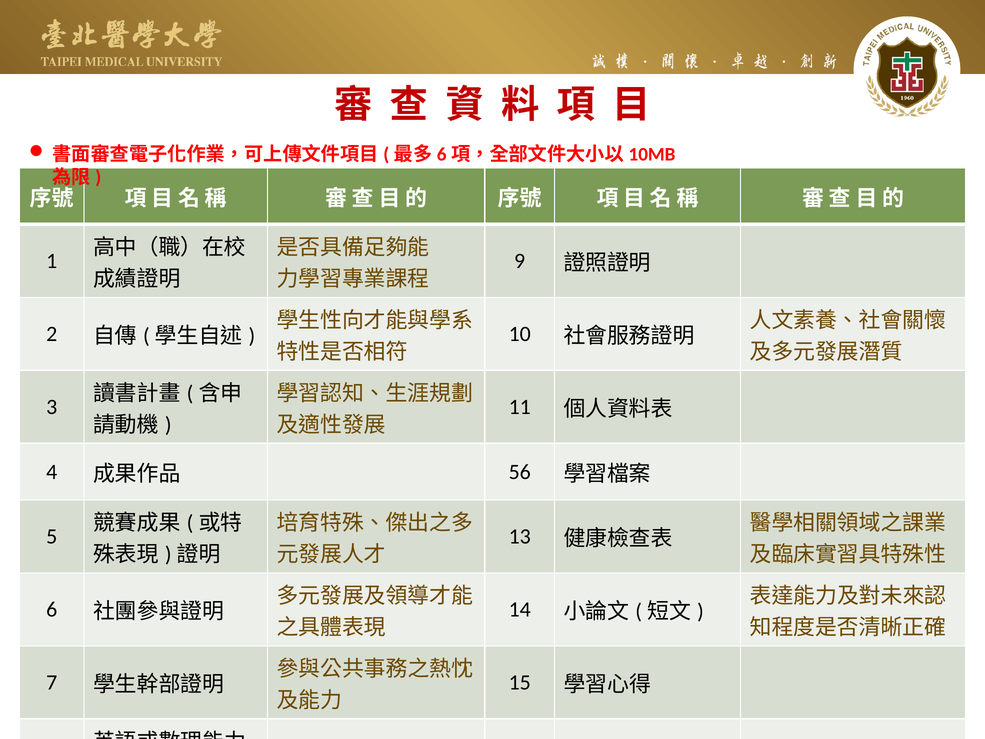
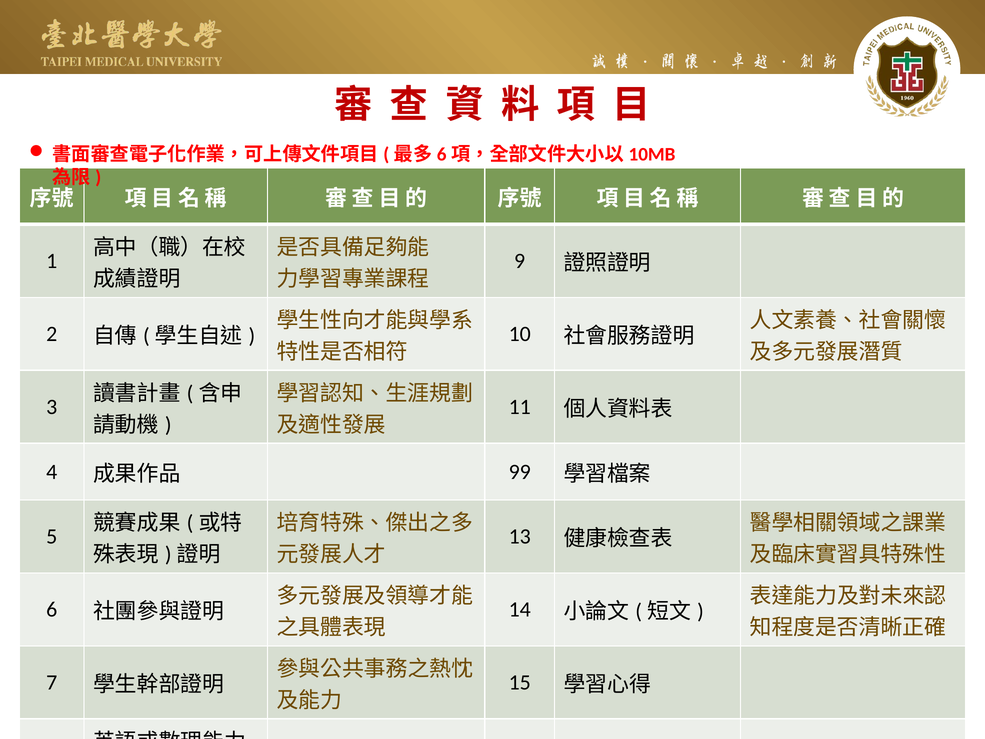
56: 56 -> 99
